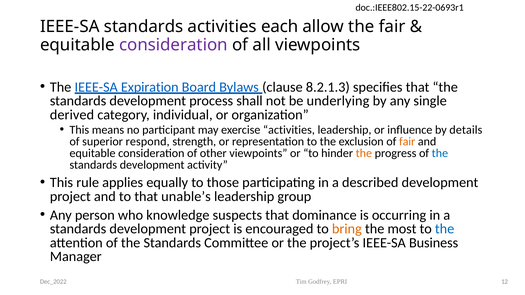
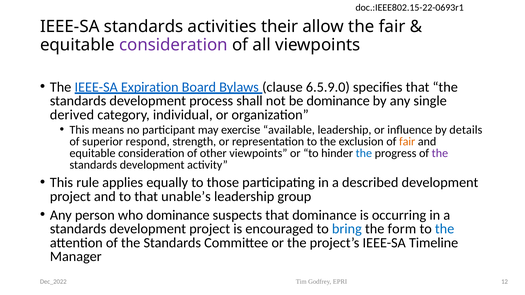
each: each -> their
8.2.1.3: 8.2.1.3 -> 6.5.9.0
be underlying: underlying -> dominance
exercise activities: activities -> available
the at (364, 153) colour: orange -> blue
the at (440, 153) colour: blue -> purple
who knowledge: knowledge -> dominance
bring colour: orange -> blue
most: most -> form
Business: Business -> Timeline
